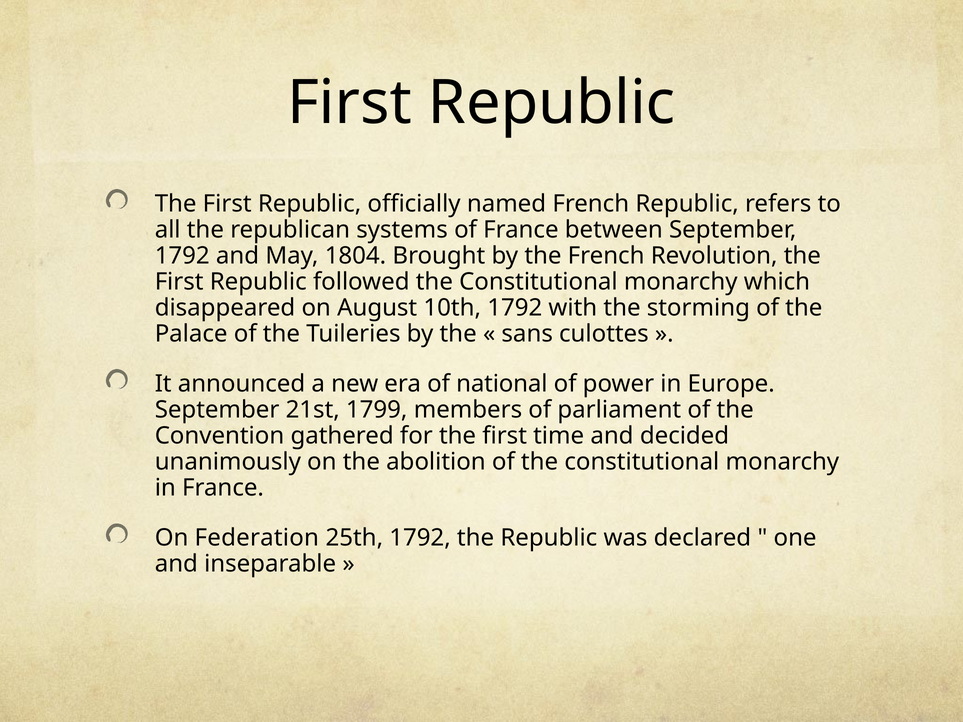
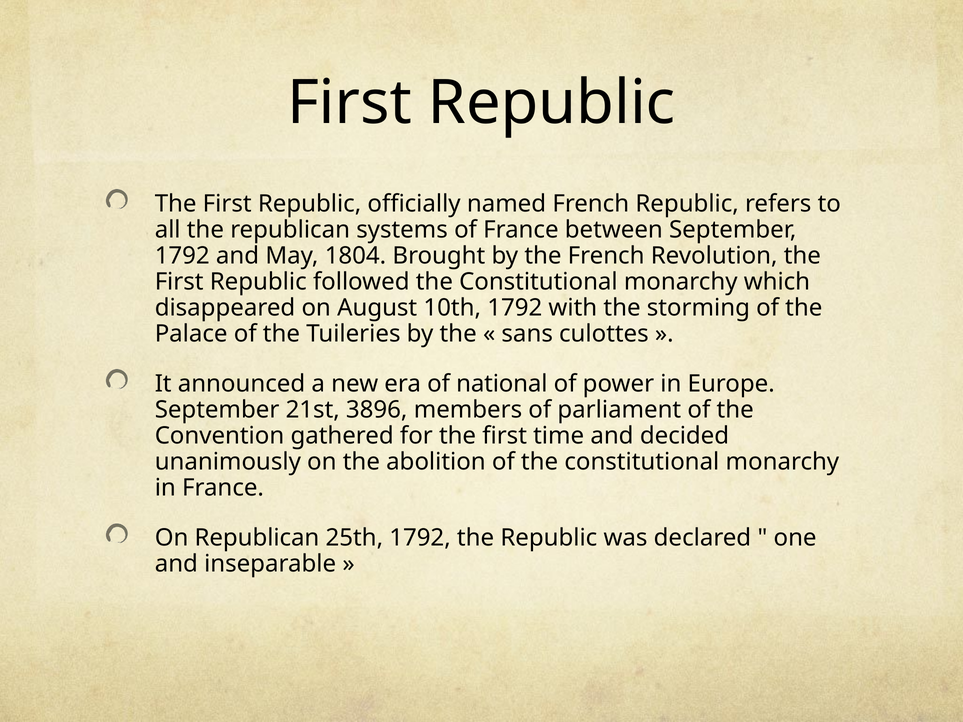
1799: 1799 -> 3896
On Federation: Federation -> Republican
